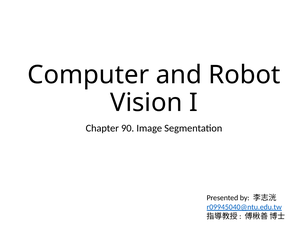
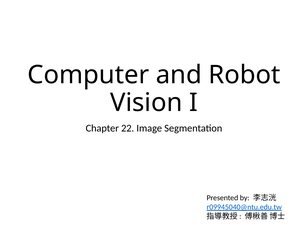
90: 90 -> 22
